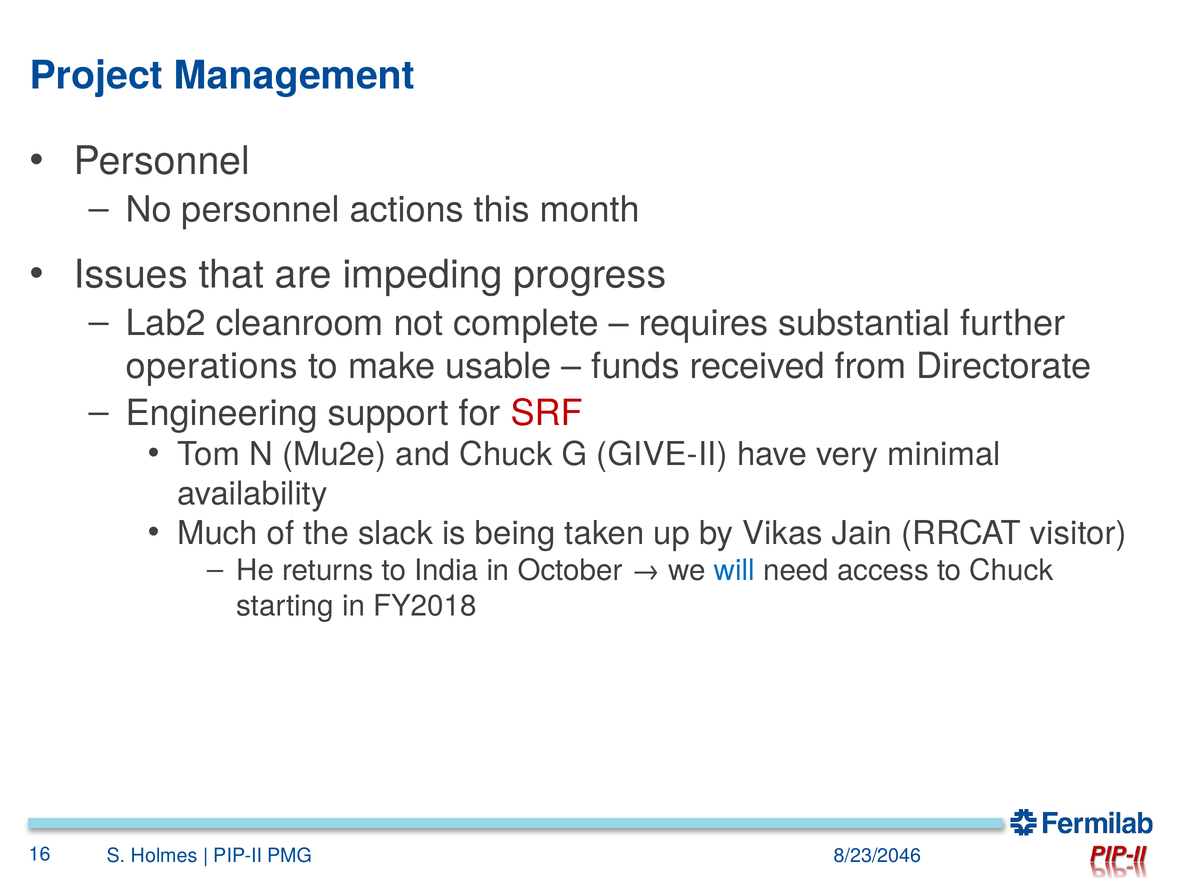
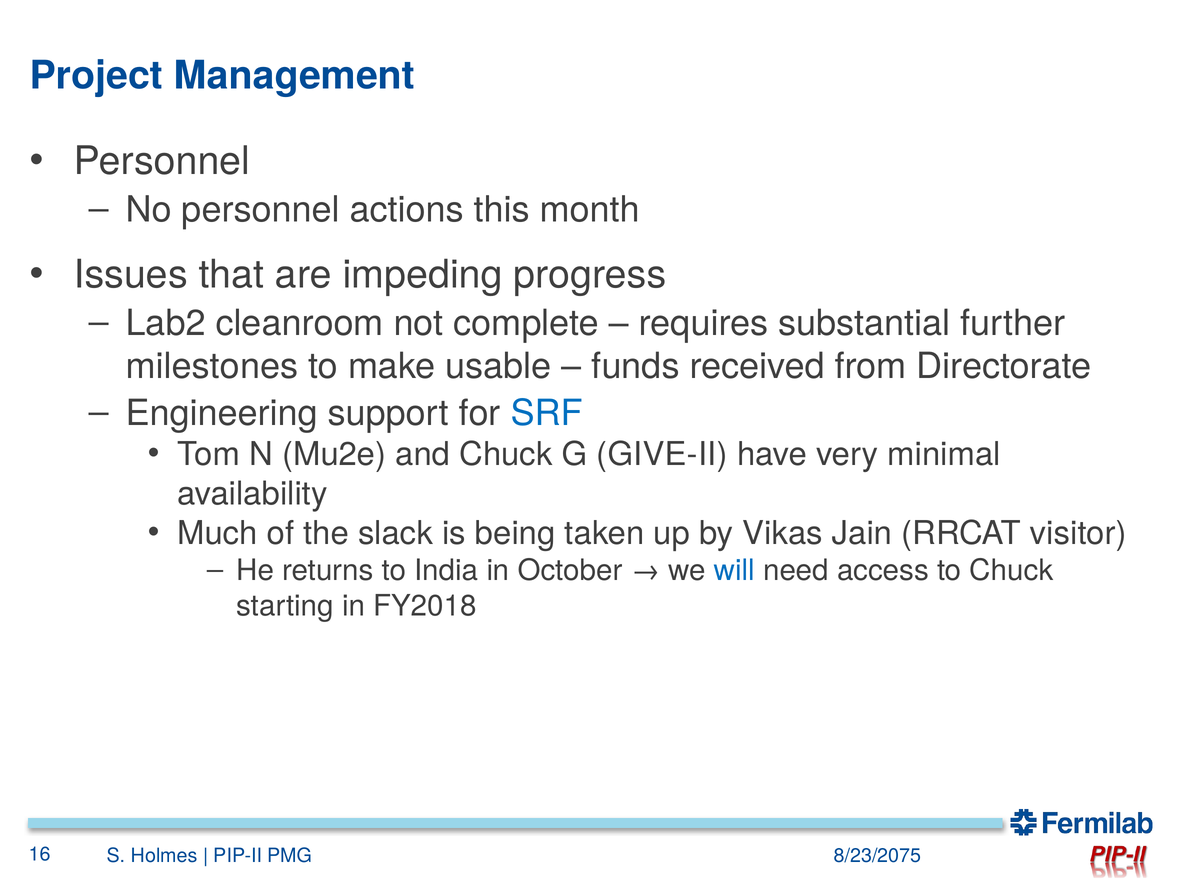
operations: operations -> milestones
SRF colour: red -> blue
8/23/2046: 8/23/2046 -> 8/23/2075
